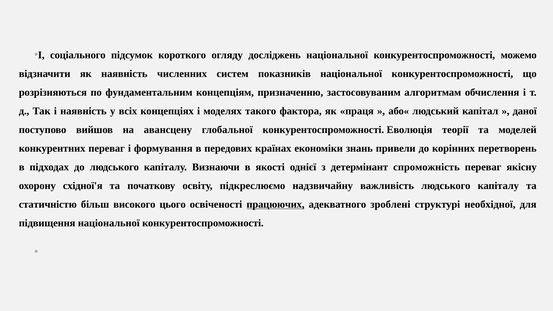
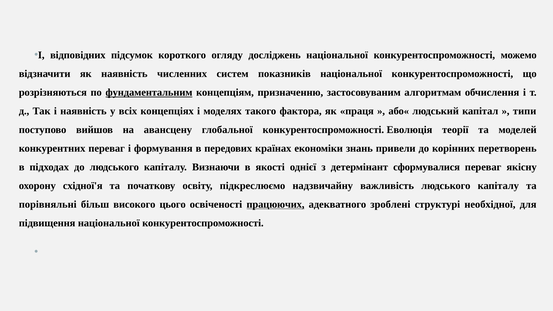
соціального: соціального -> відповідних
фундаментальним underline: none -> present
даної: даної -> типи
спроможність: спроможність -> сформувалися
статичністю: статичністю -> порівняльні
